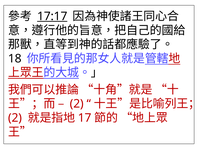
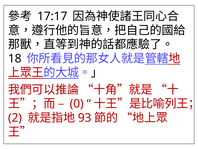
17:17 underline: present -> none
2 at (77, 103): 2 -> 0
17: 17 -> 93
